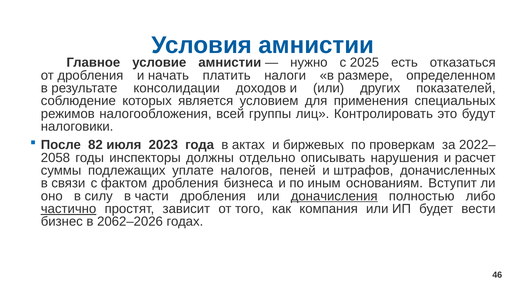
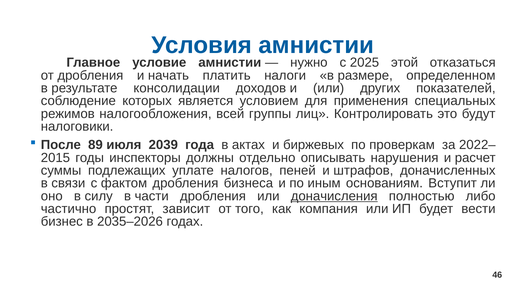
есть: есть -> этой
82: 82 -> 89
2023: 2023 -> 2039
2058: 2058 -> 2015
частично underline: present -> none
2062–2026: 2062–2026 -> 2035–2026
